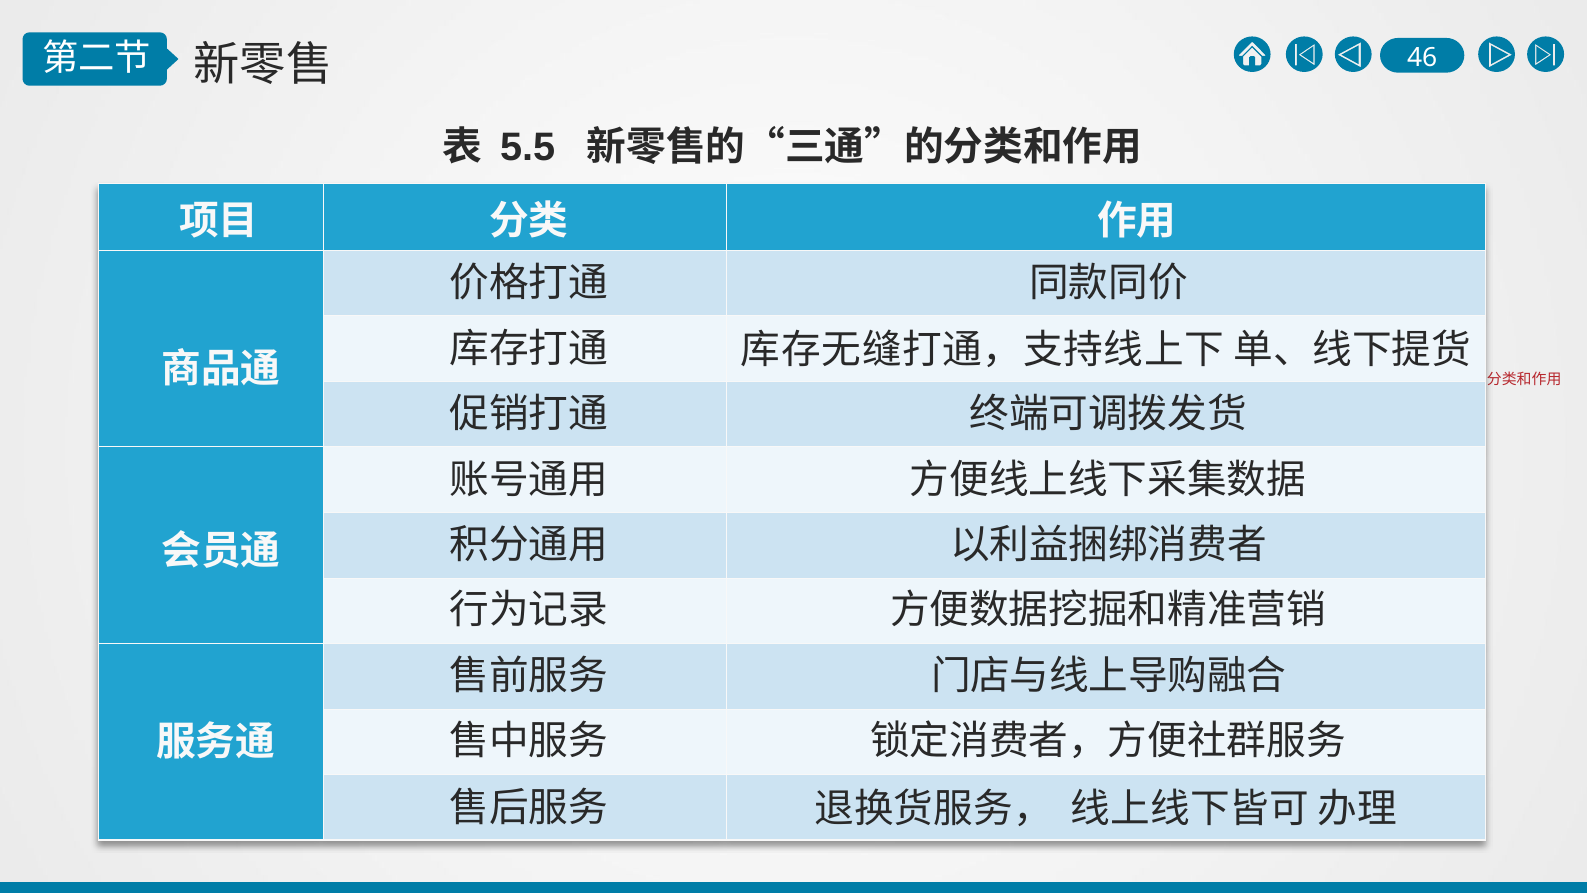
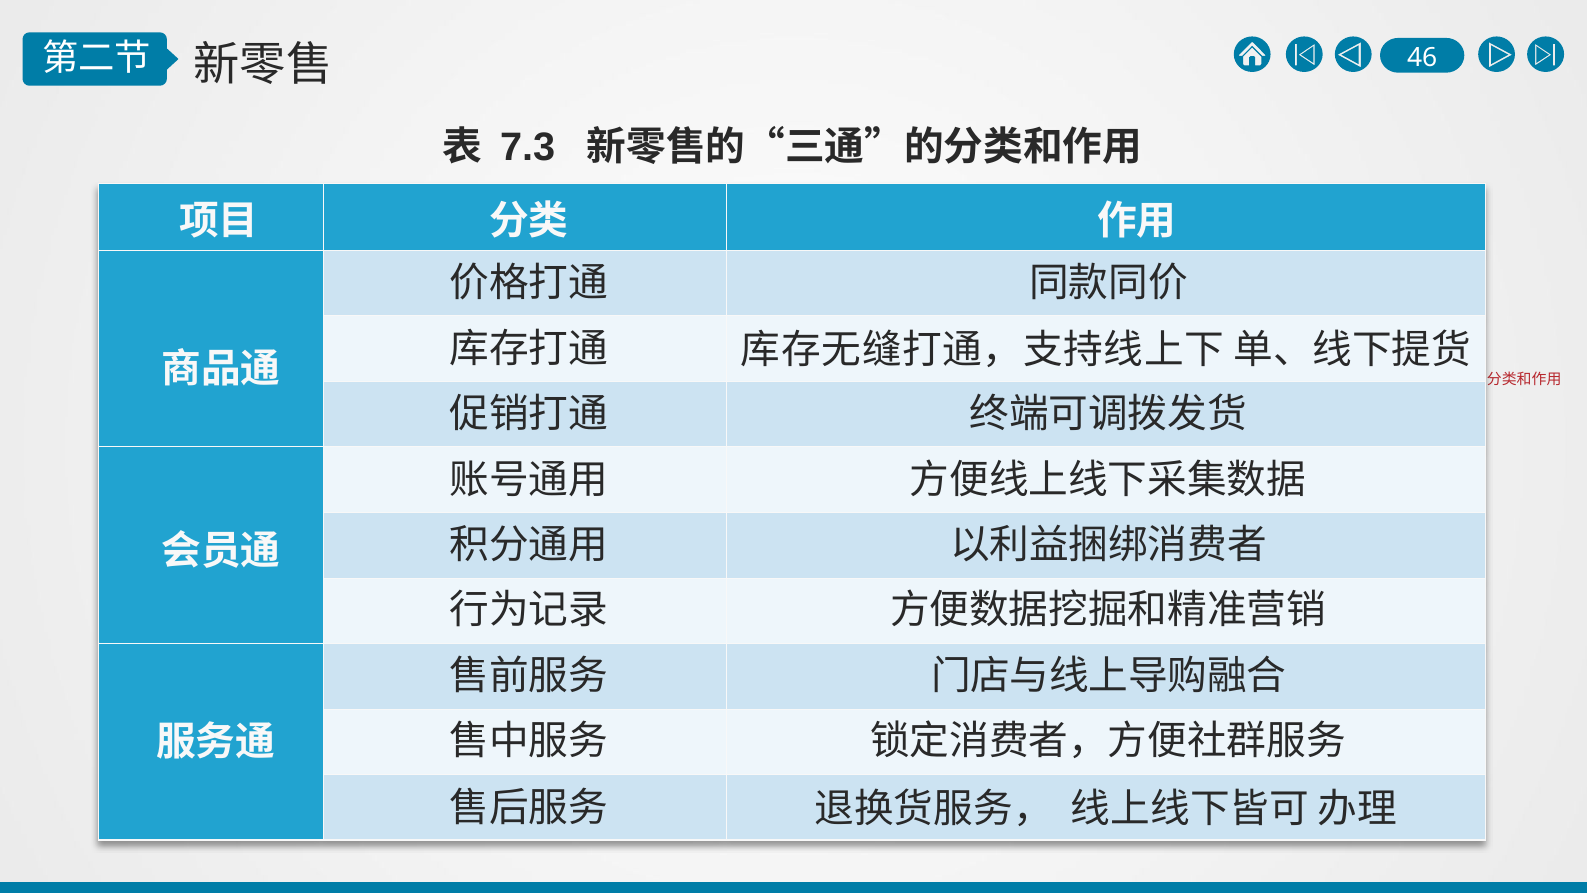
5.5: 5.5 -> 7.3
